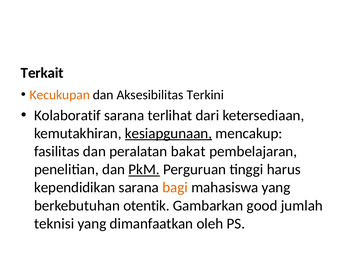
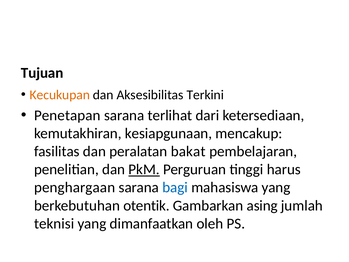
Terkait: Terkait -> Tujuan
Kolaboratif: Kolaboratif -> Penetapan
kesiapgunaan underline: present -> none
kependidikan: kependidikan -> penghargaan
bagi colour: orange -> blue
good: good -> asing
